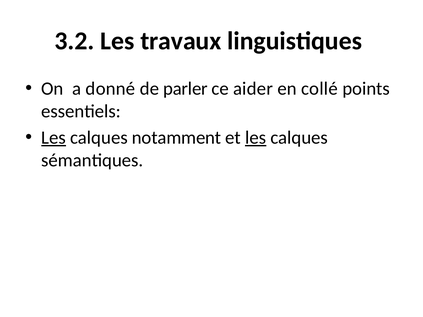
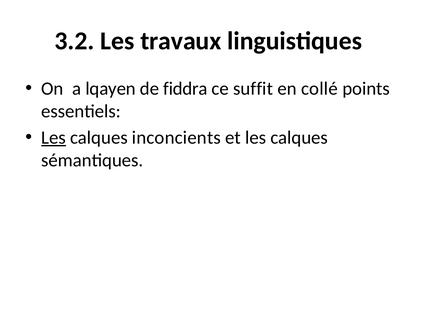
donné: donné -> lqayen
parler: parler -> fiddra
aider: aider -> suffit
notamment: notamment -> inconcients
les at (256, 138) underline: present -> none
